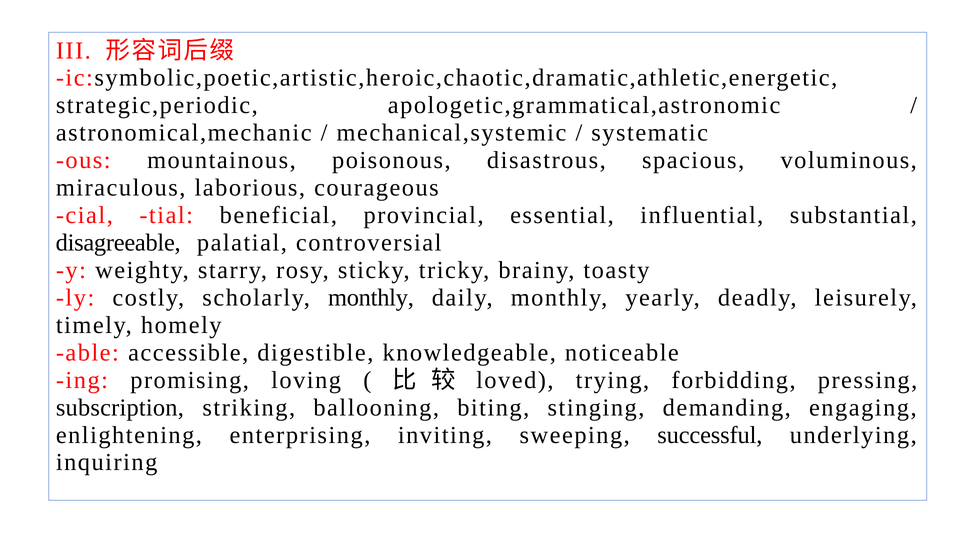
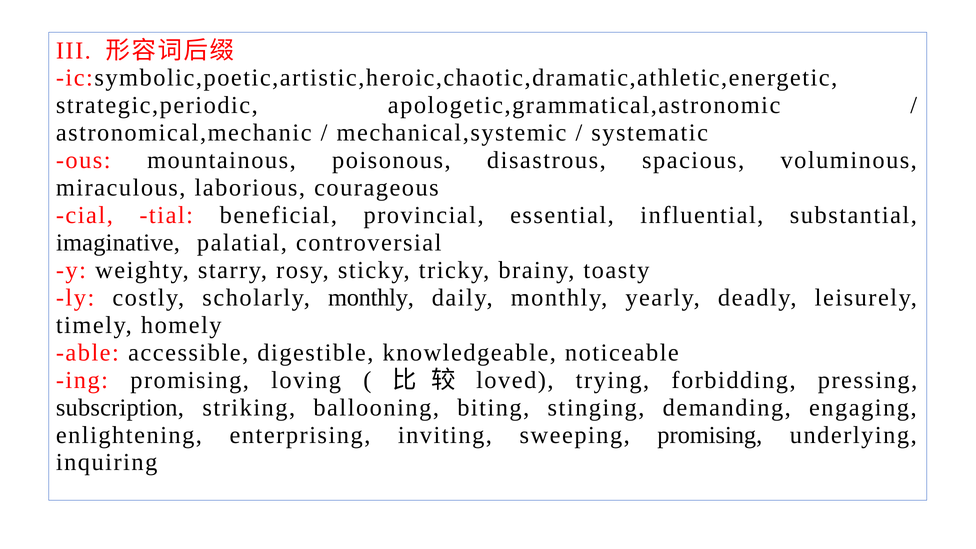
disagreeable: disagreeable -> imaginative
sweeping successful: successful -> promising
